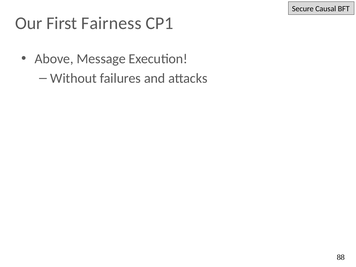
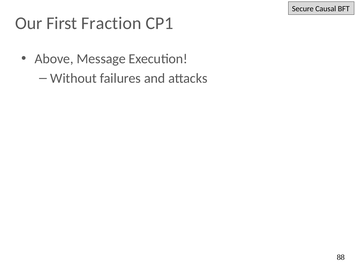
Fairness: Fairness -> Fraction
